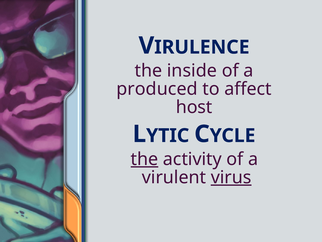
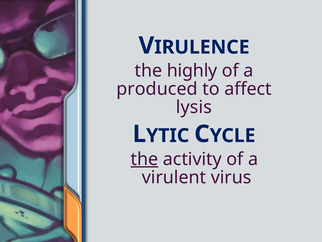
inside: inside -> highly
host: host -> lysis
virus underline: present -> none
